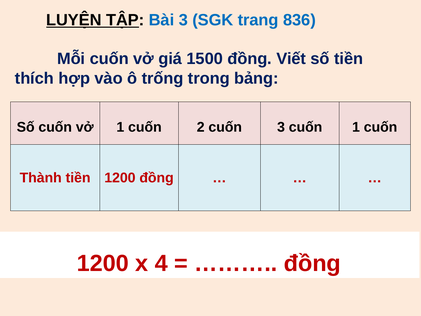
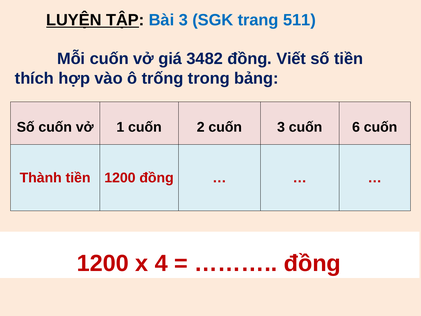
836: 836 -> 511
1500: 1500 -> 3482
cuốn 1: 1 -> 6
